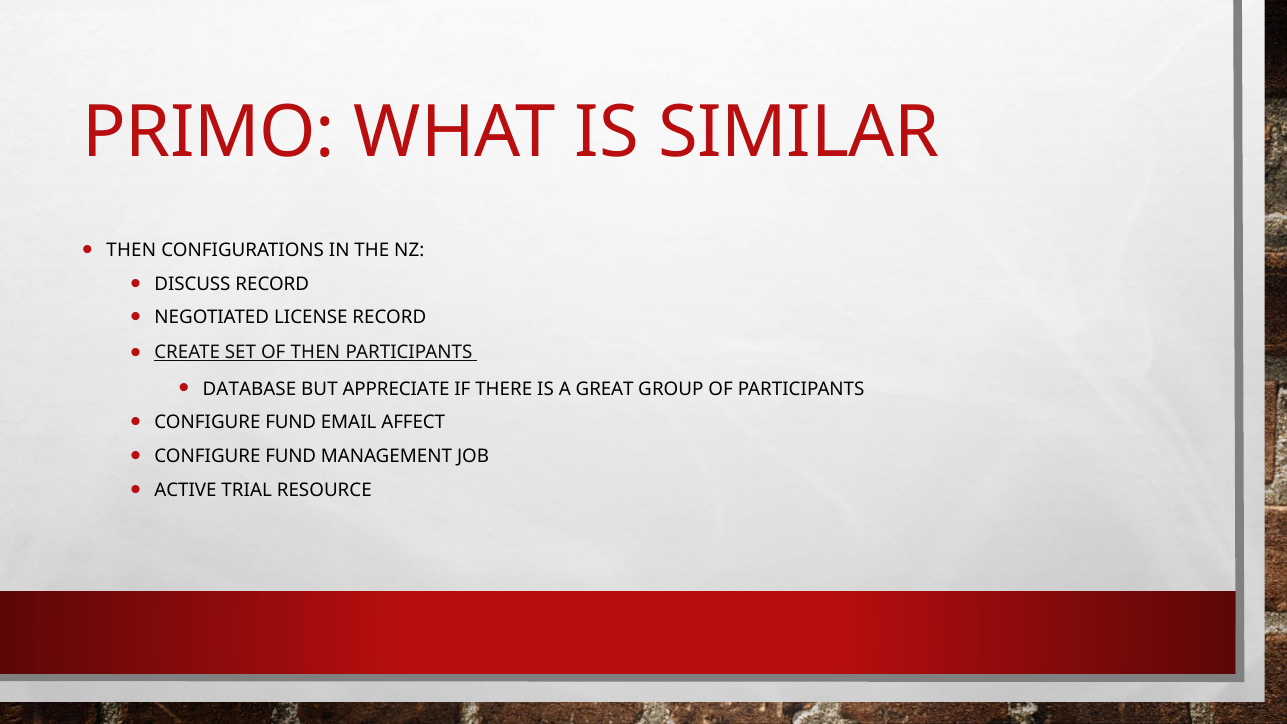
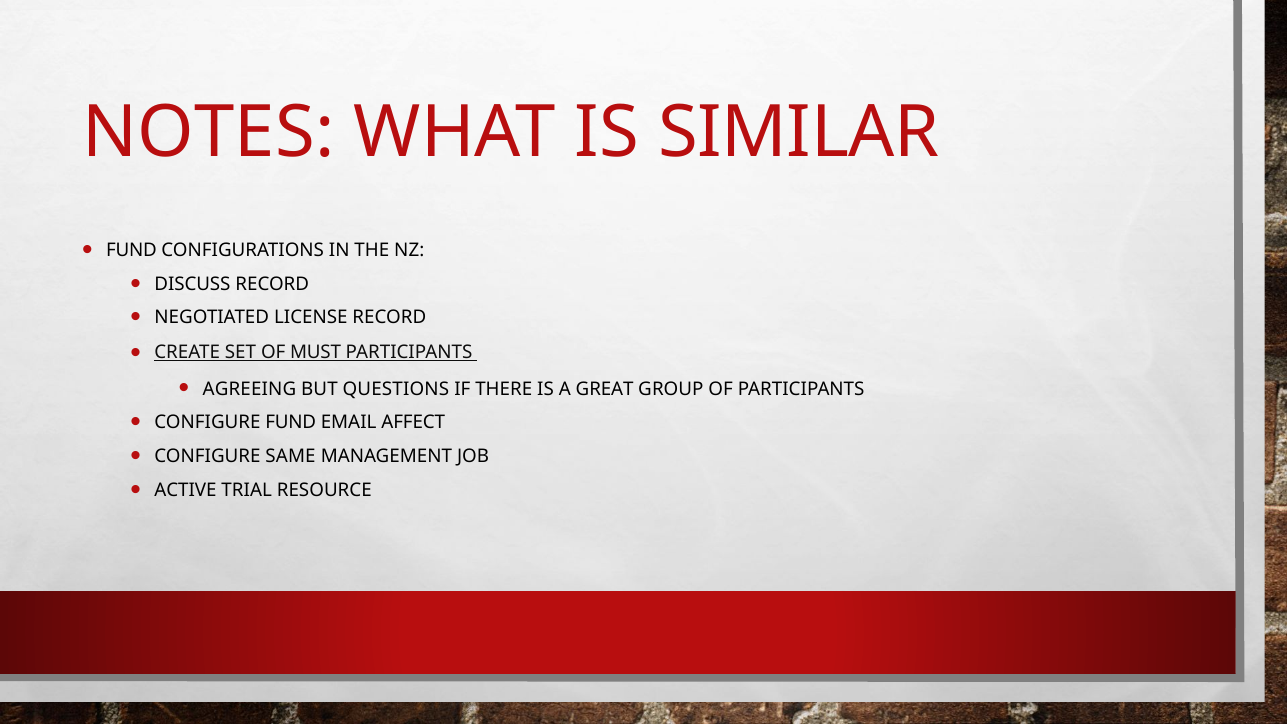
PRIMO: PRIMO -> NOTES
THEN at (131, 250): THEN -> FUND
OF THEN: THEN -> MUST
DATABASE: DATABASE -> AGREEING
APPRECIATE: APPRECIATE -> QUESTIONS
FUND at (291, 456): FUND -> SAME
